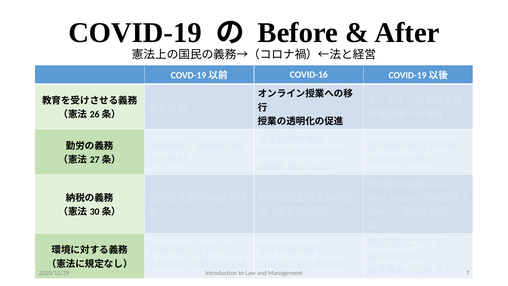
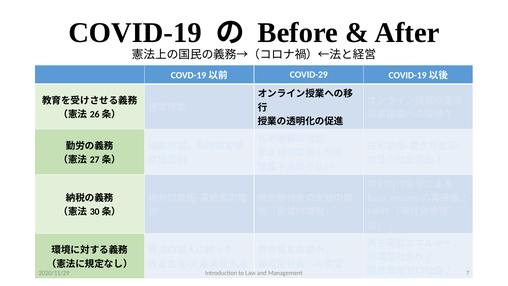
COVID-16: COVID-16 -> COVID-29
